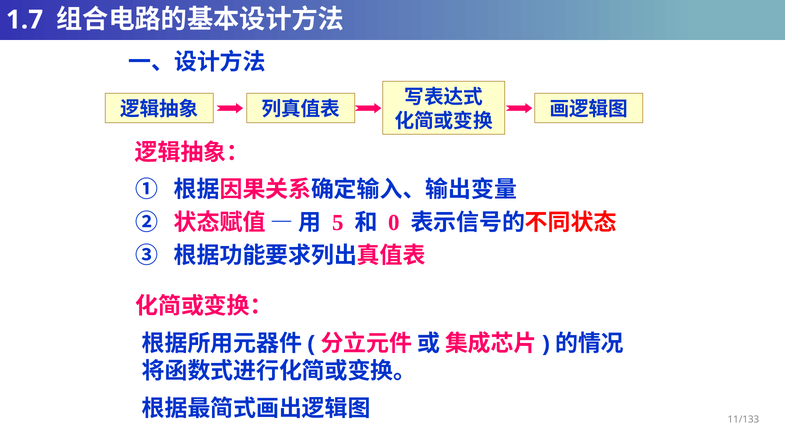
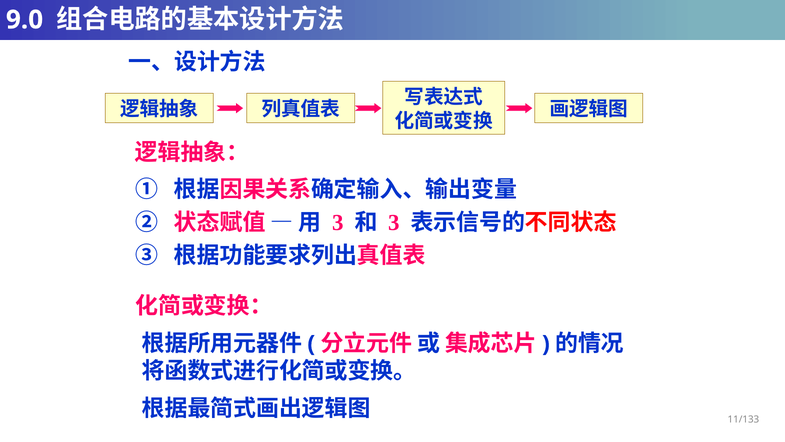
1.7: 1.7 -> 9.0
5 at (338, 223): 5 -> 3
0 at (394, 223): 0 -> 3
